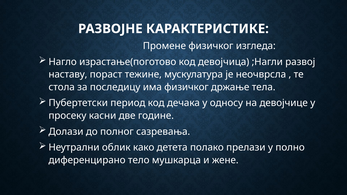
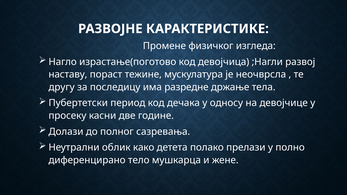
стола: стола -> другу
има физичког: физичког -> разредне
